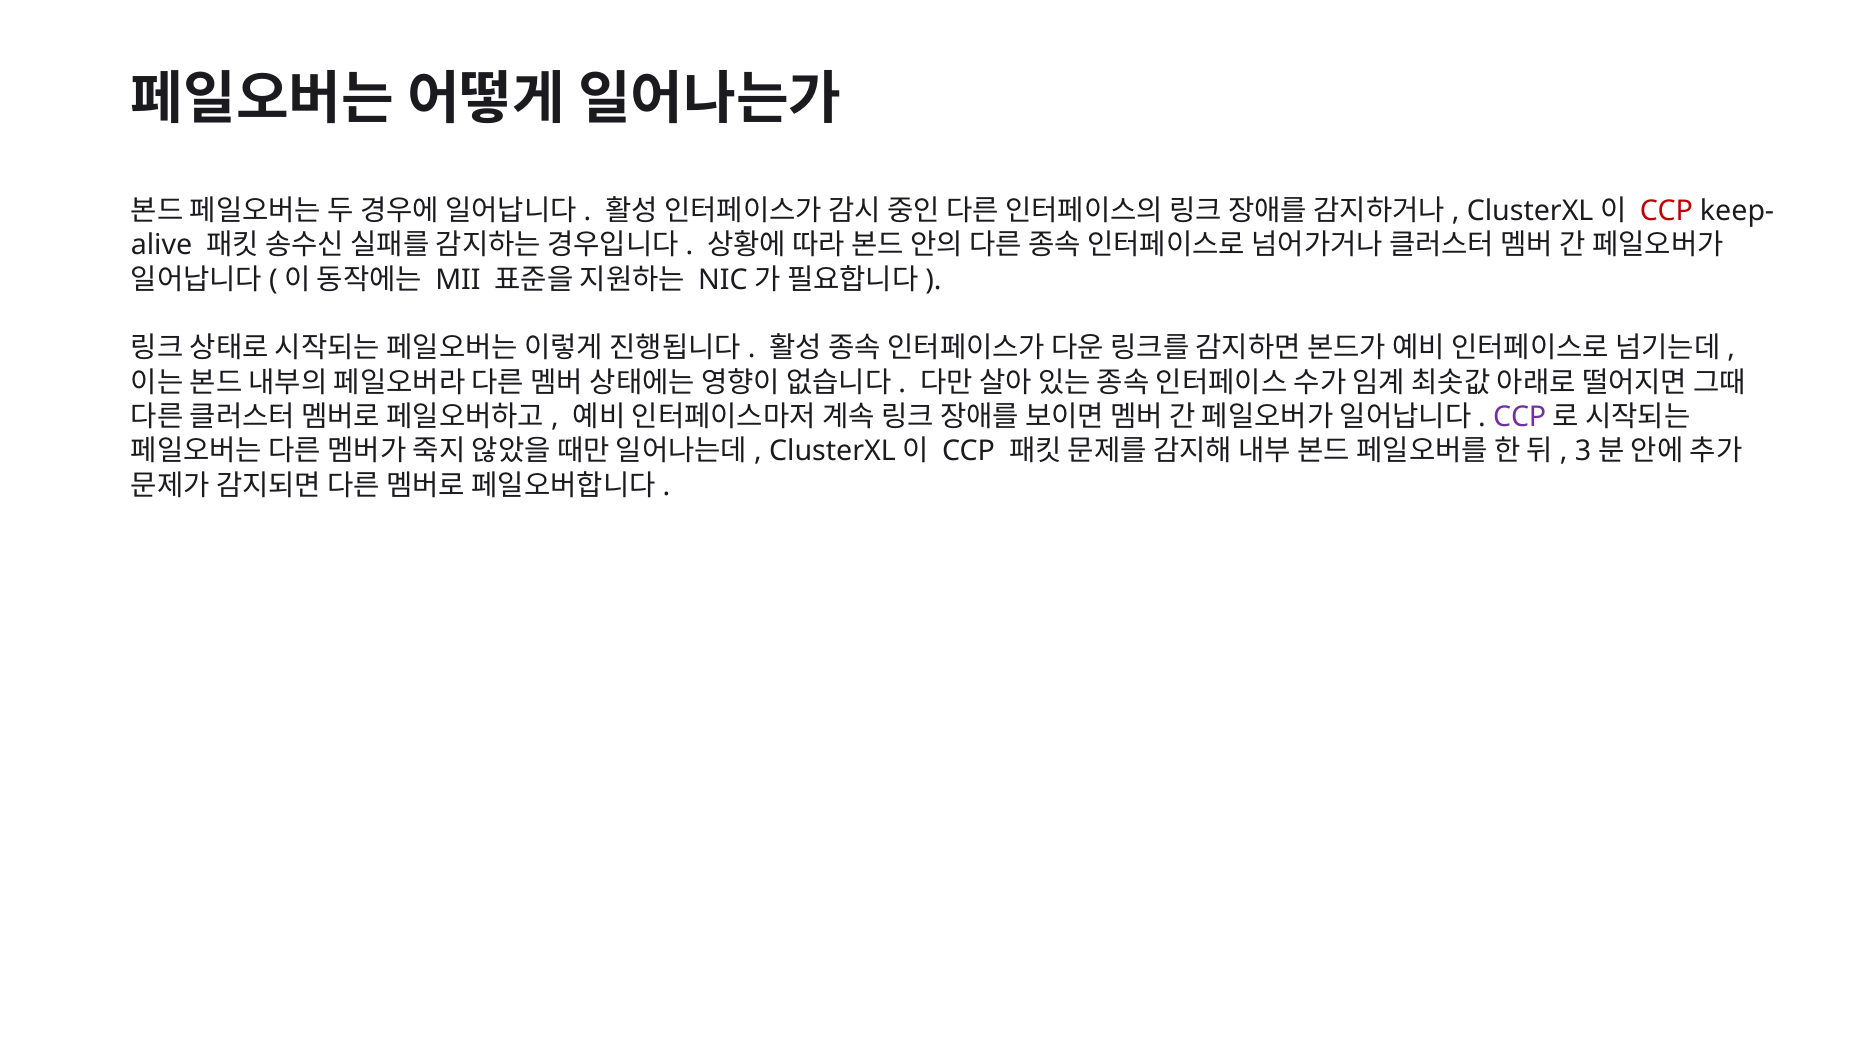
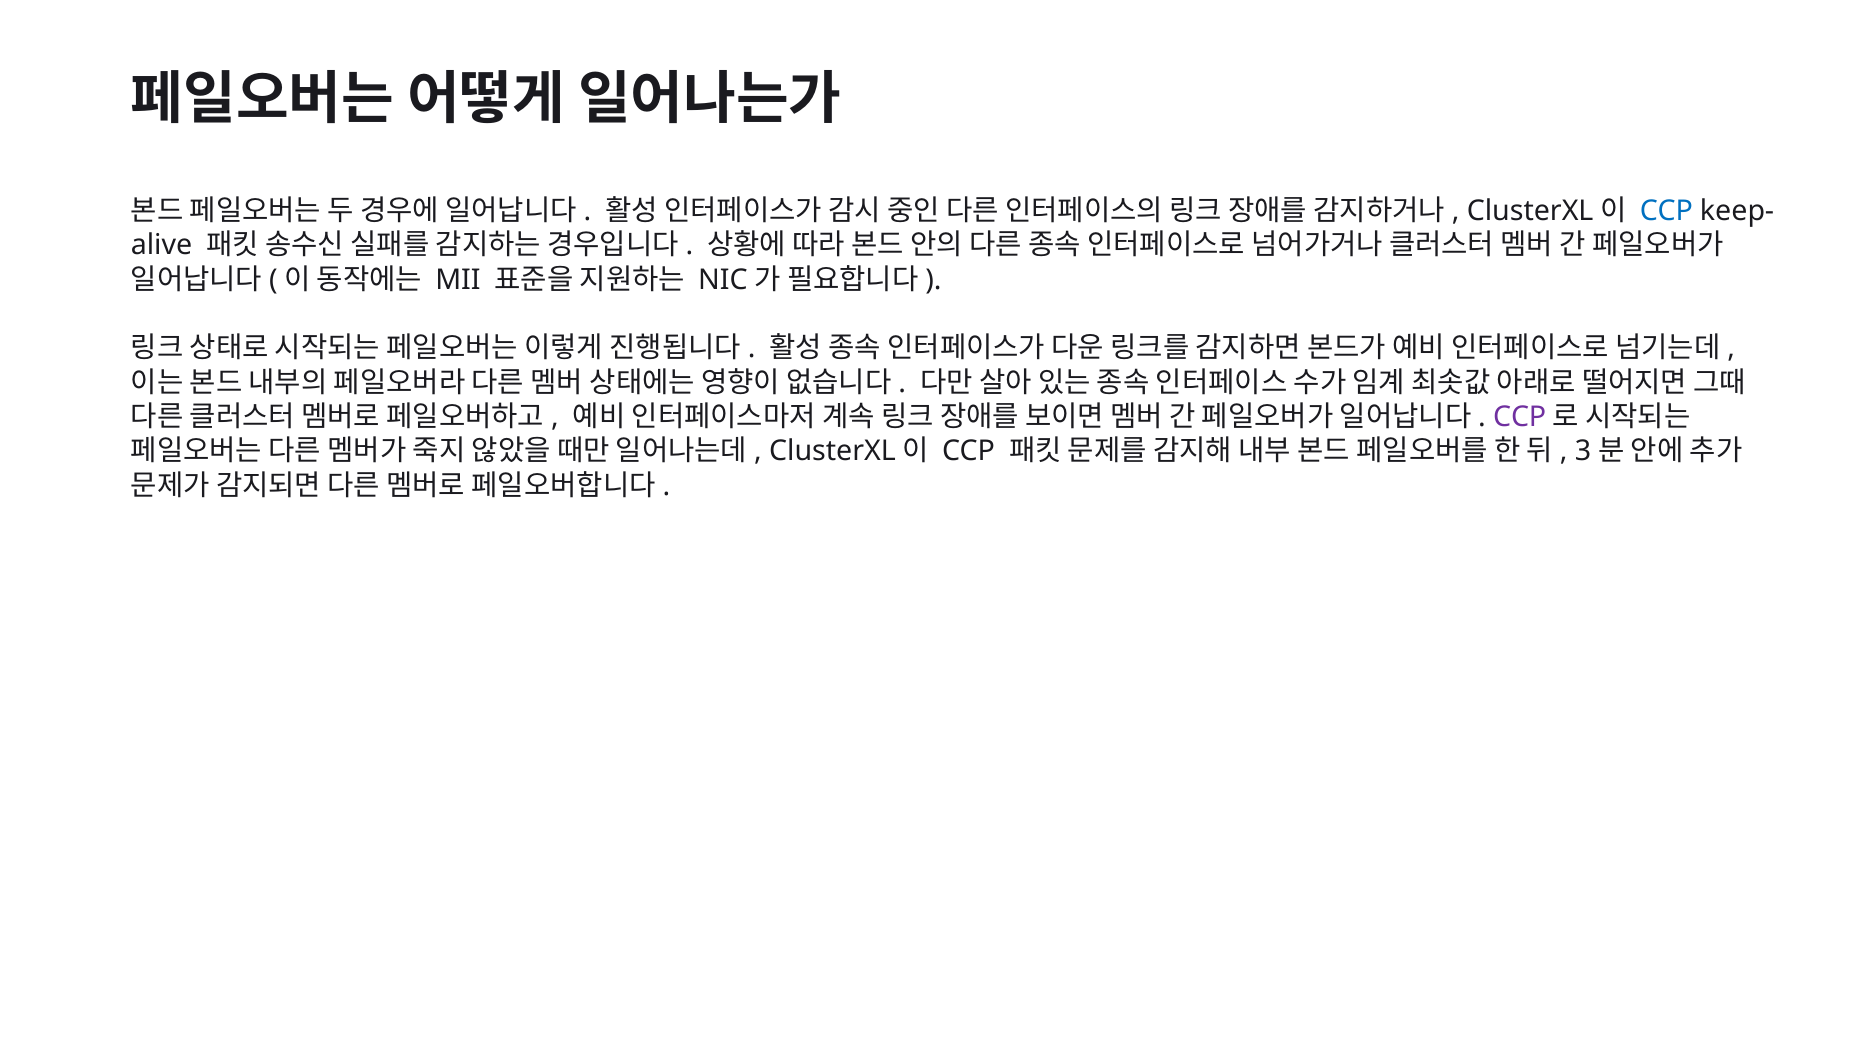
CCP at (1666, 211) colour: red -> blue
